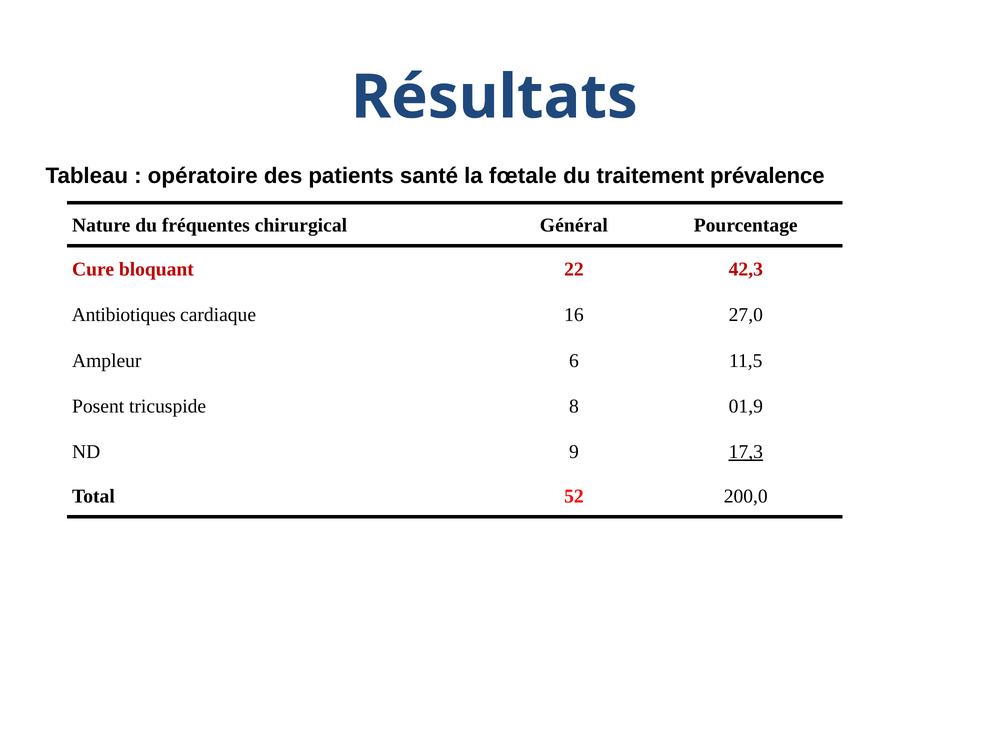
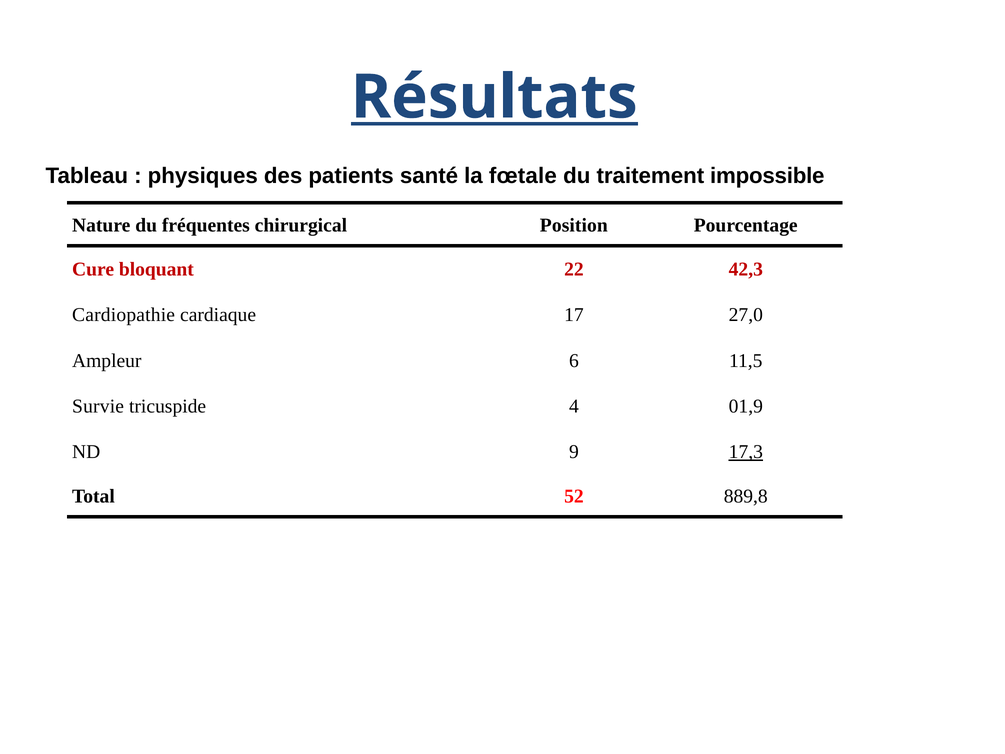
Résultats underline: none -> present
opératoire: opératoire -> physiques
prévalence: prévalence -> impossible
Général: Général -> Position
Antibiotiques: Antibiotiques -> Cardiopathie
16: 16 -> 17
Posent: Posent -> Survie
8: 8 -> 4
200,0: 200,0 -> 889,8
